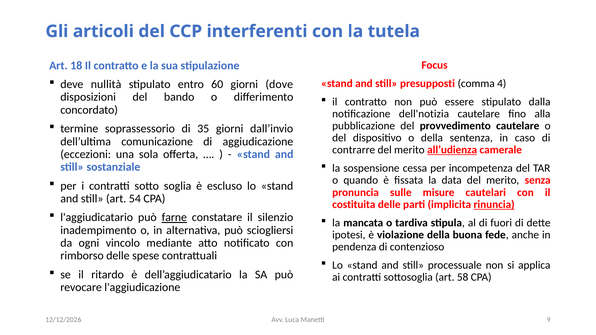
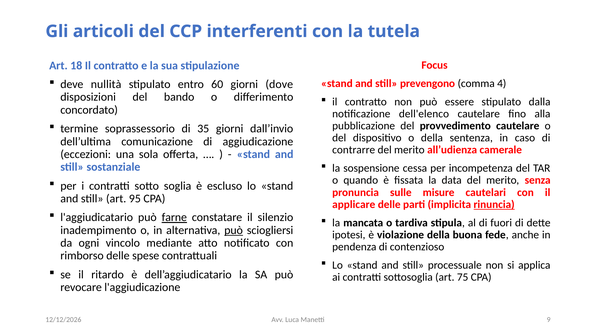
presupposti: presupposti -> prevengono
dell'notizia: dell'notizia -> dell'elenco
all’udienza underline: present -> none
54: 54 -> 95
costituita: costituita -> applicare
può at (234, 230) underline: none -> present
58: 58 -> 75
